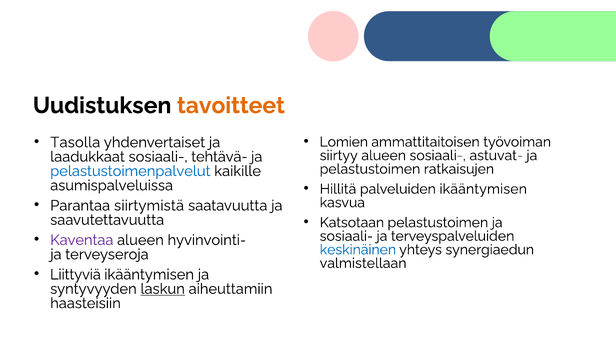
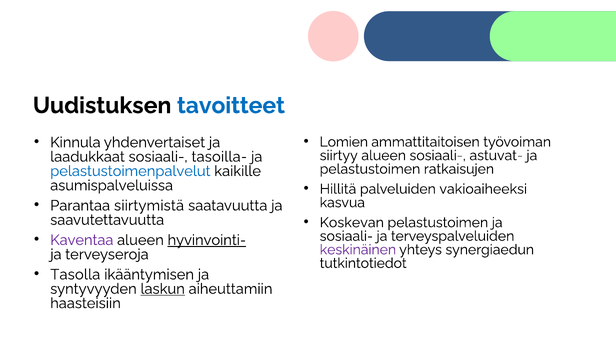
tavoitteet colour: orange -> blue
Tasolla: Tasolla -> Kinnula
tehtävä-: tehtävä- -> tasoilla-
palveluiden ikääntymisen: ikääntymisen -> vakioaiheeksi
Katsotaan: Katsotaan -> Koskevan
hyvinvointi- underline: none -> present
keskinäinen colour: blue -> purple
valmistellaan: valmistellaan -> tutkintotiedot
Liittyviä: Liittyviä -> Tasolla
